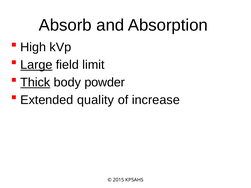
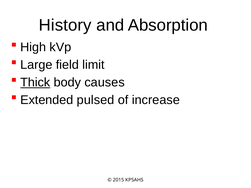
Absorb: Absorb -> History
Large underline: present -> none
powder: powder -> causes
quality: quality -> pulsed
